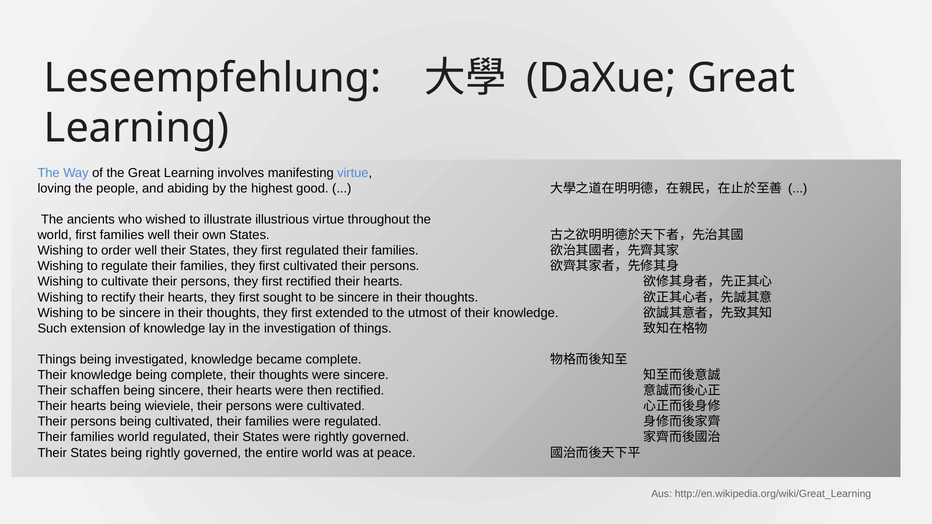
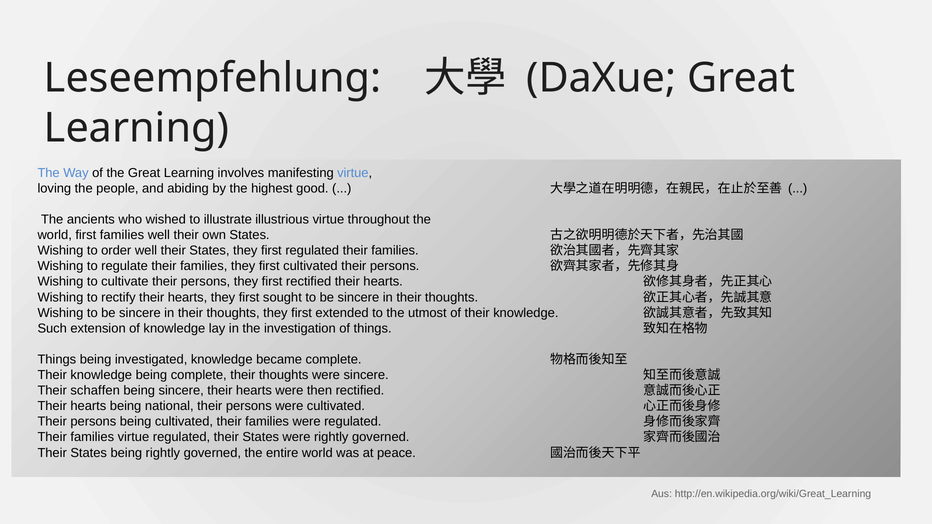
wieviele: wieviele -> national
families world: world -> virtue
